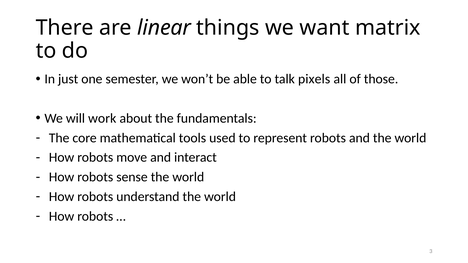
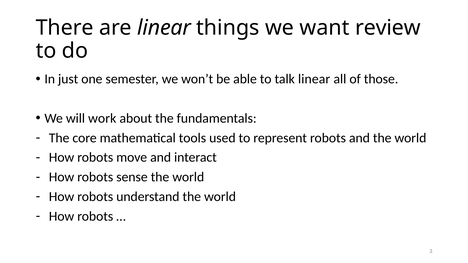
matrix: matrix -> review
talk pixels: pixels -> linear
